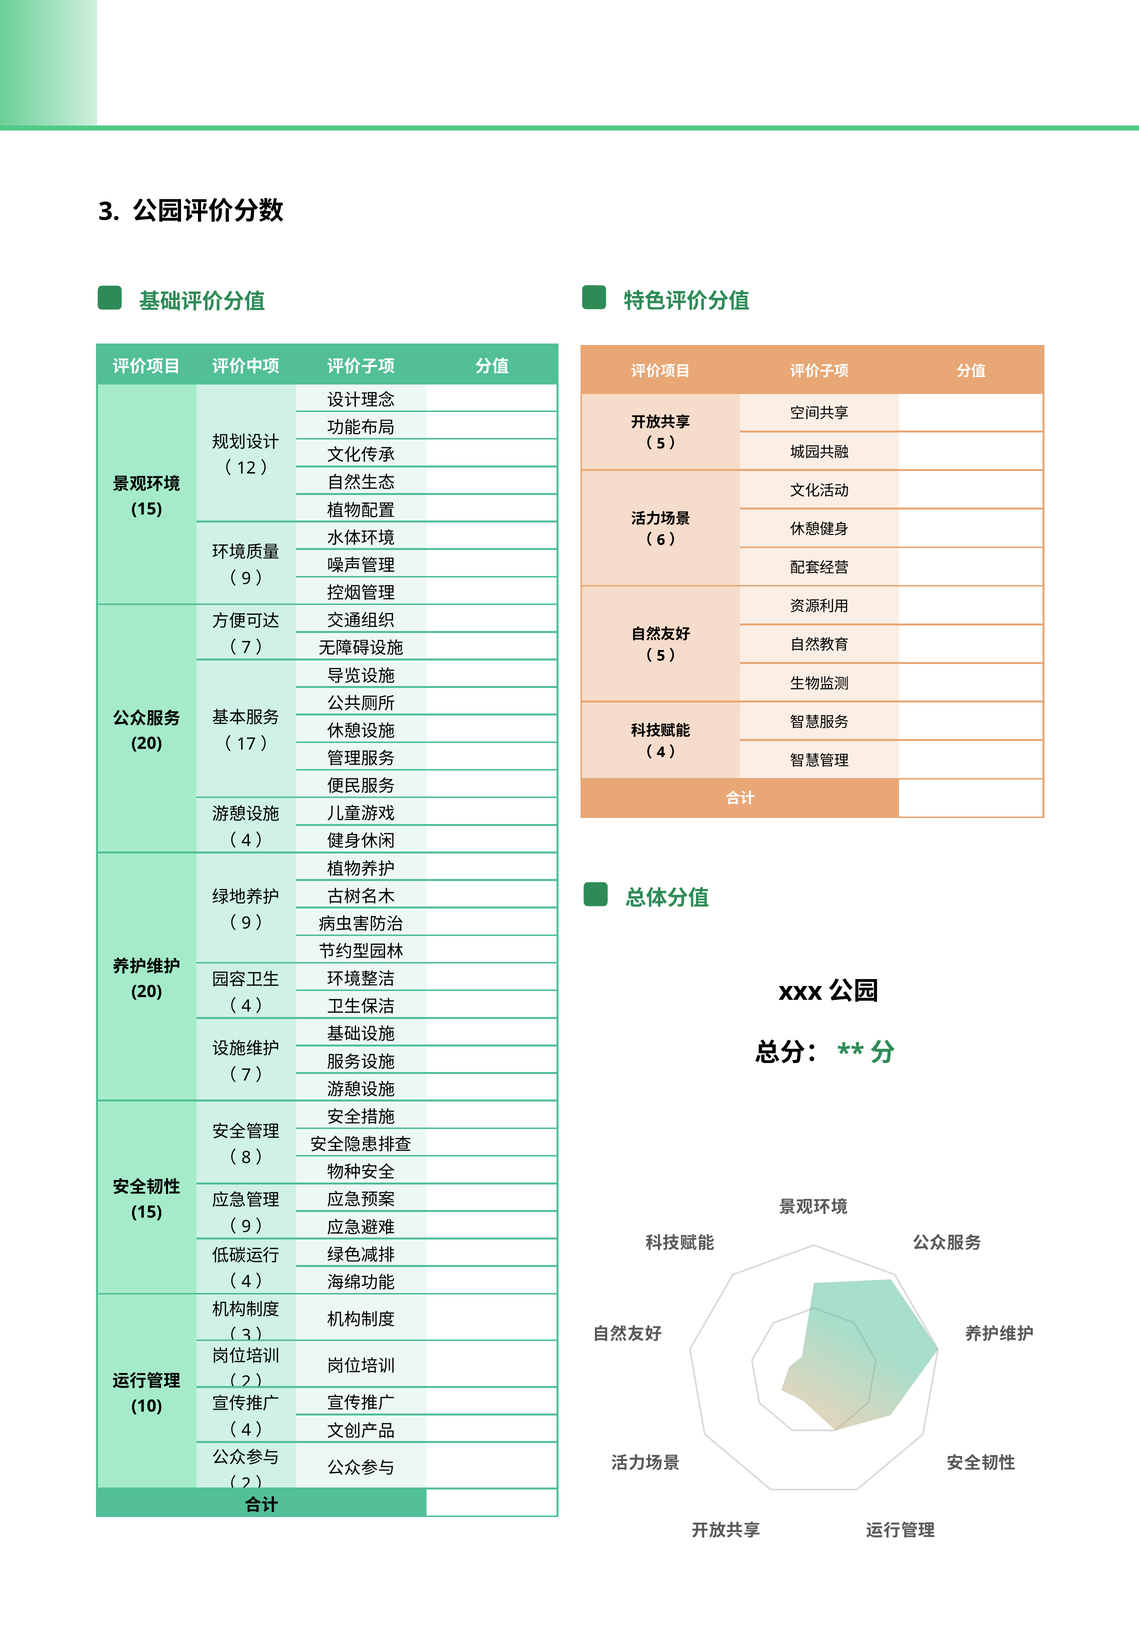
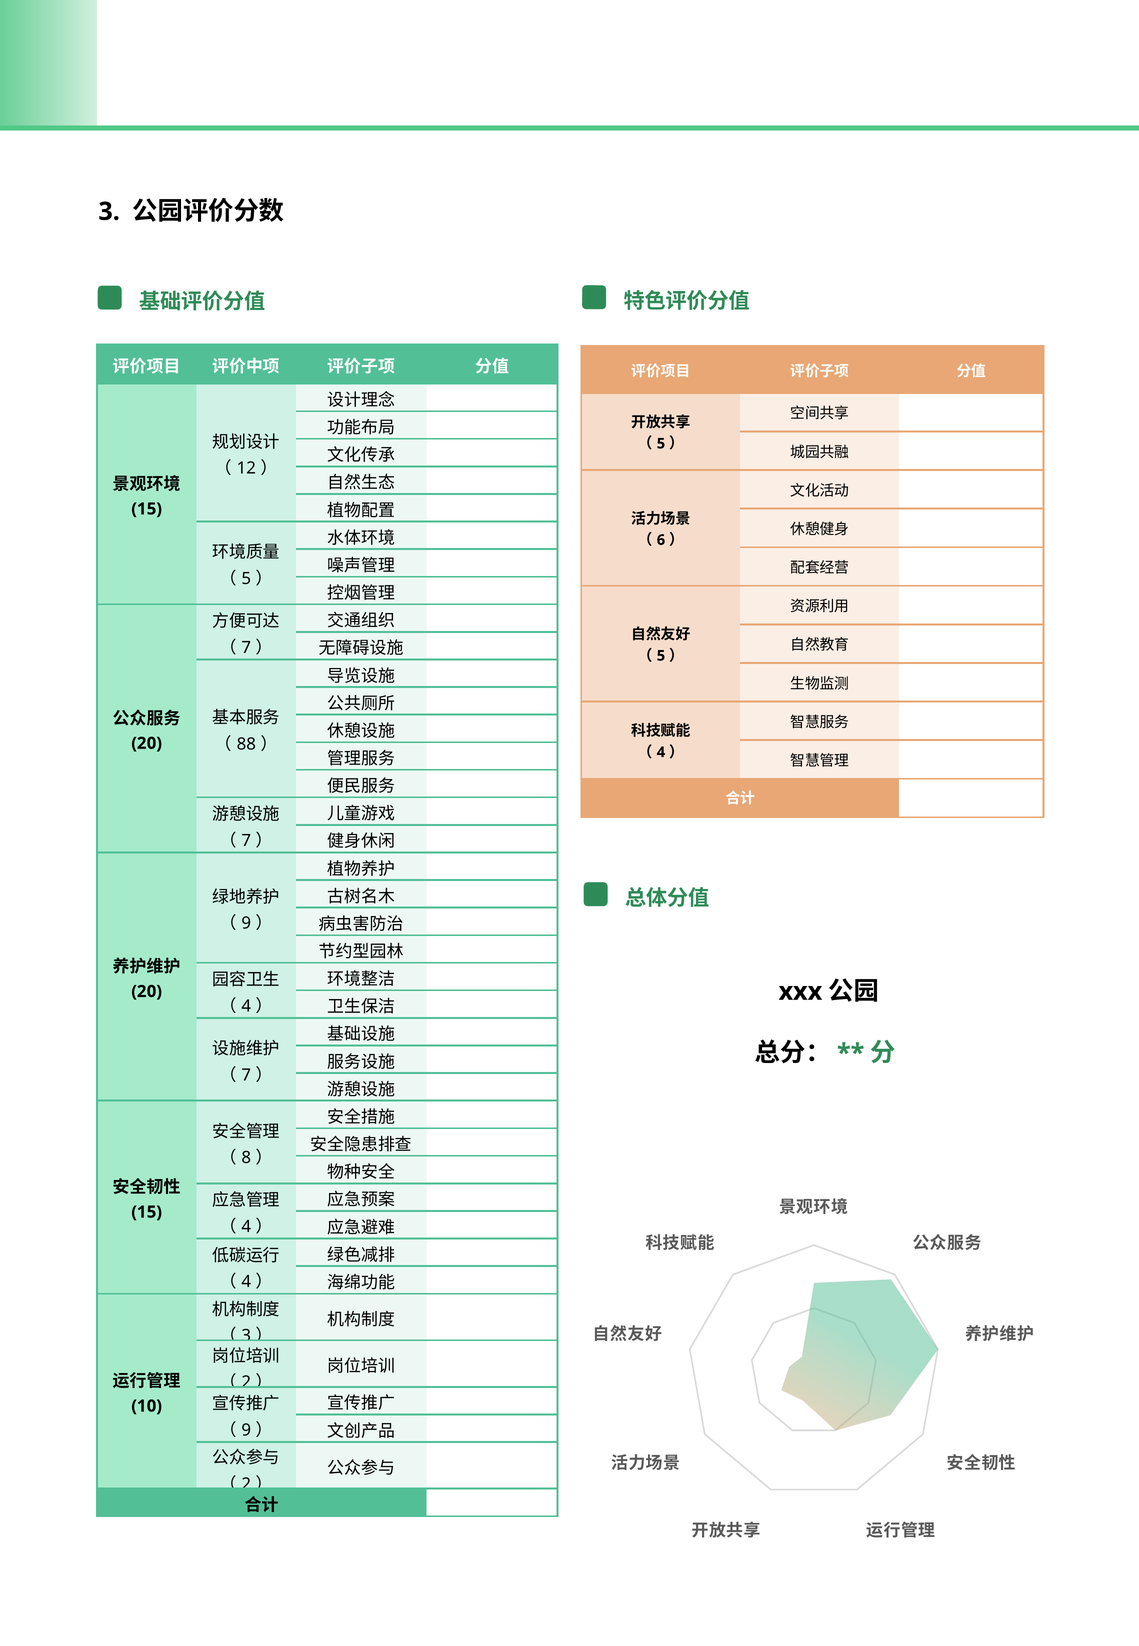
9 at (246, 578): 9 -> 5
17: 17 -> 88
4 at (246, 840): 4 -> 7
9 at (246, 1226): 9 -> 4
4 at (246, 1430): 4 -> 9
